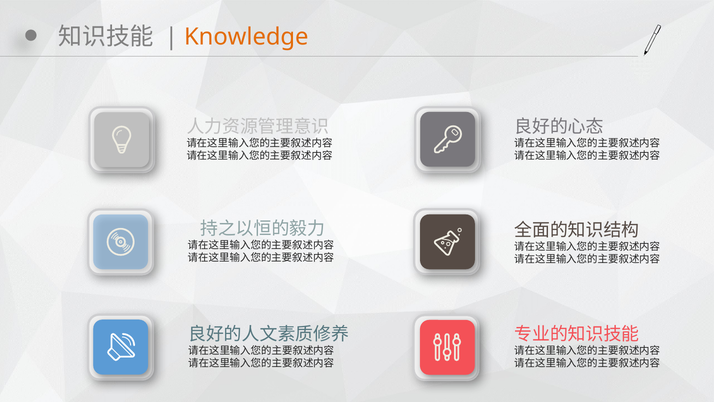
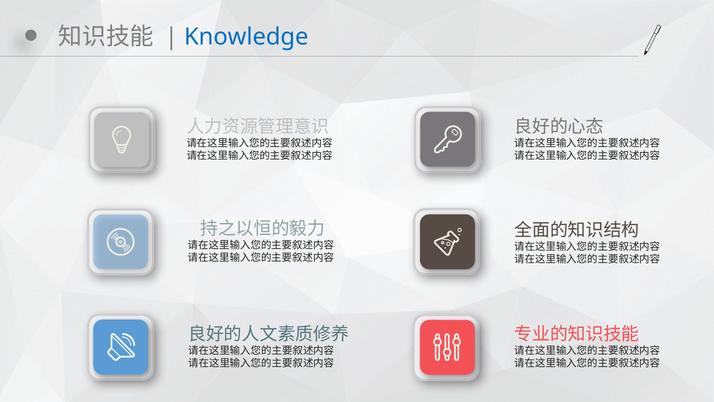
Knowledge colour: orange -> blue
